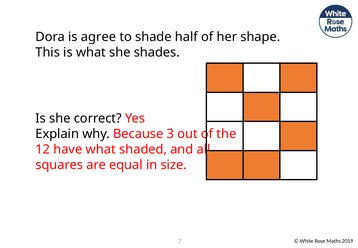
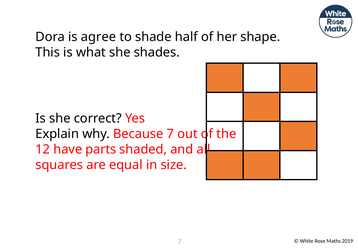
Because 3: 3 -> 7
have what: what -> parts
